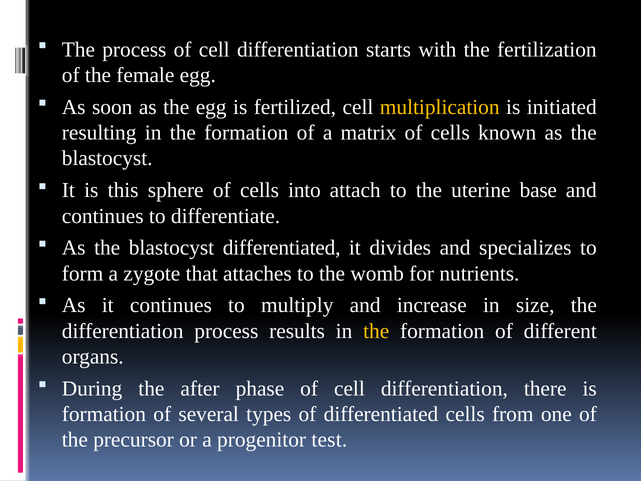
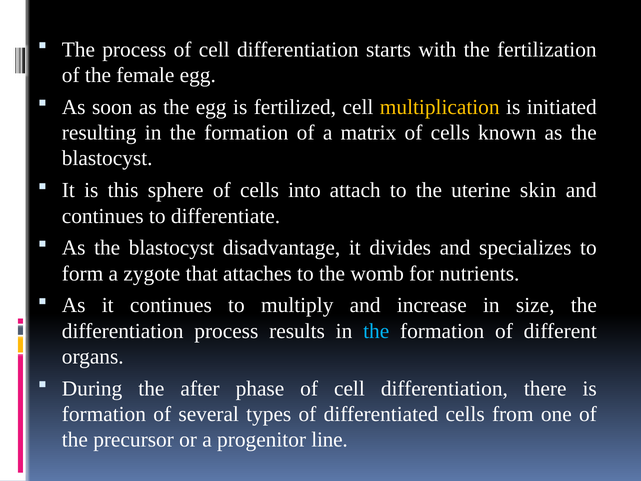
base: base -> skin
blastocyst differentiated: differentiated -> disadvantage
the at (376, 331) colour: yellow -> light blue
test: test -> line
